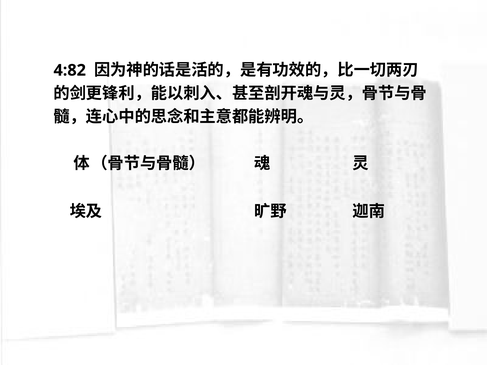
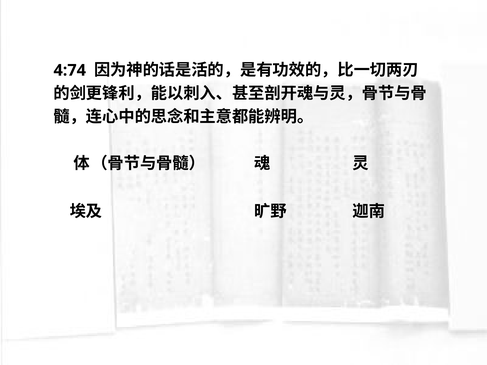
4:82: 4:82 -> 4:74
